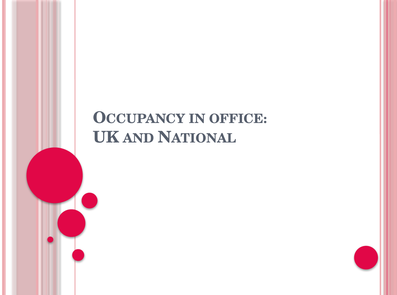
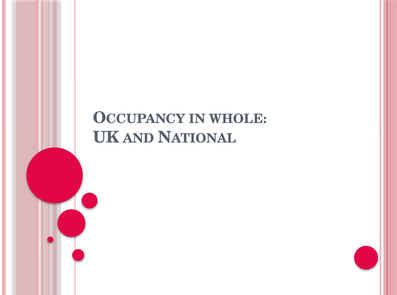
OFFICE: OFFICE -> WHOLE
